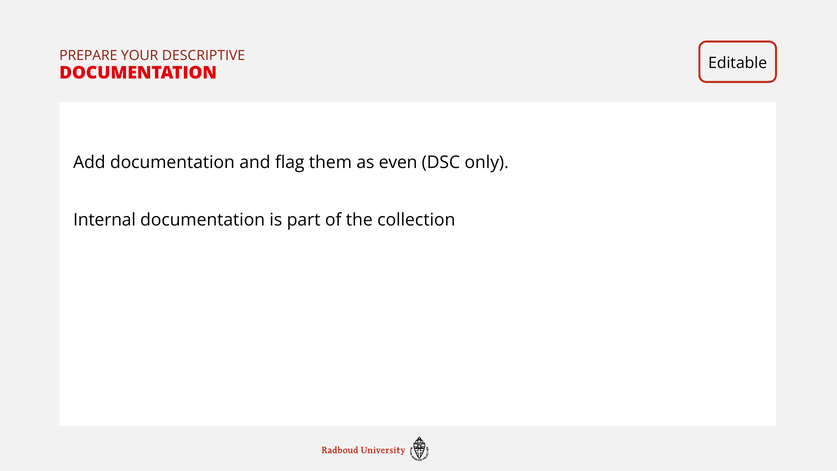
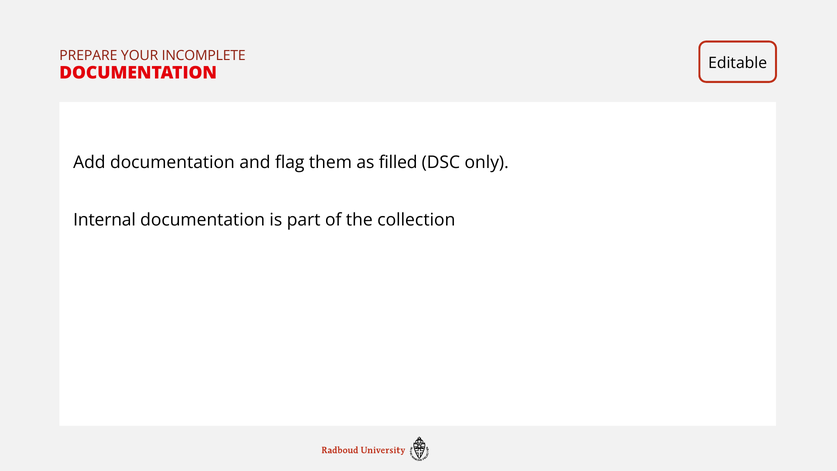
DESCRIPTIVE: DESCRIPTIVE -> INCOMPLETE
even: even -> filled
